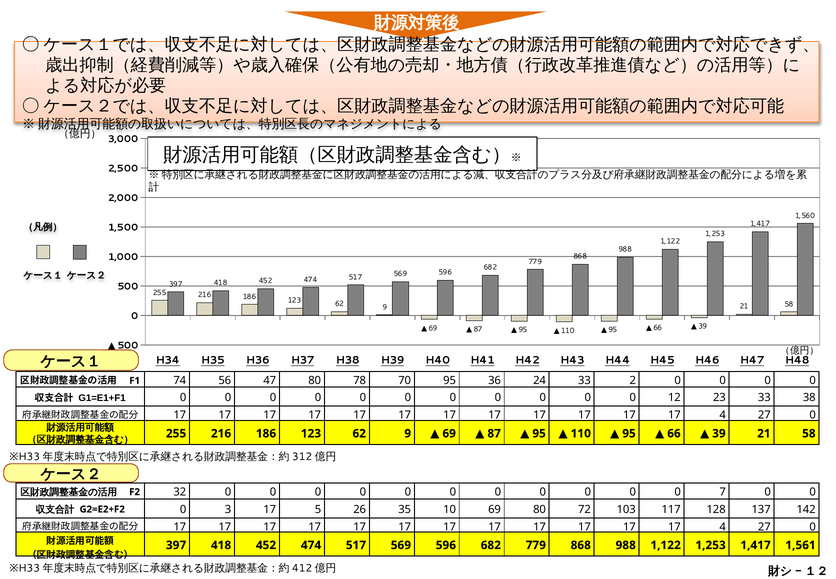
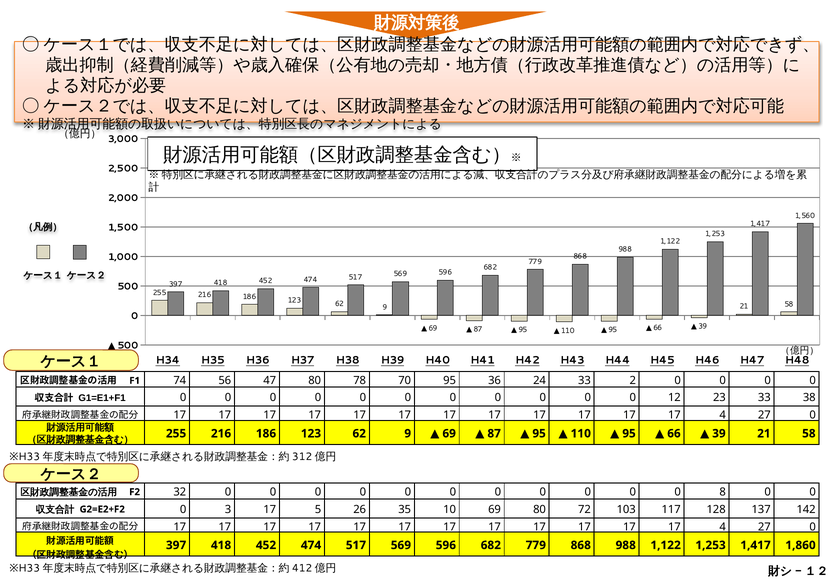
7: 7 -> 8
1,561: 1,561 -> 1,860
